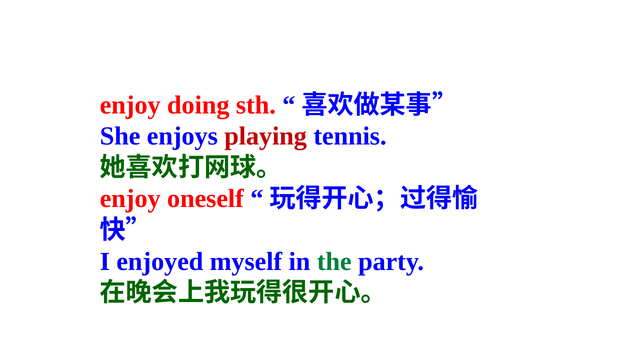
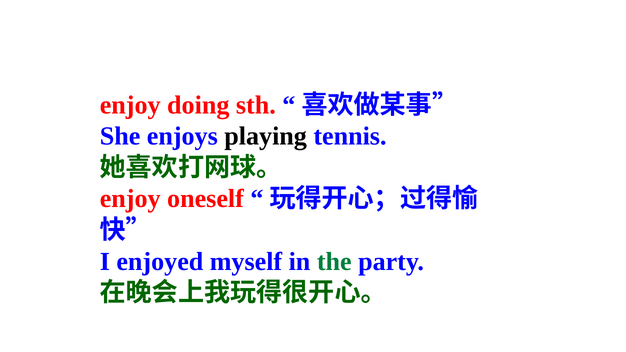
playing colour: red -> black
